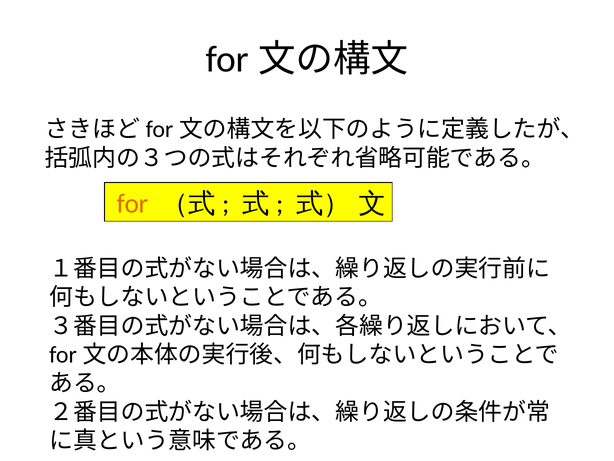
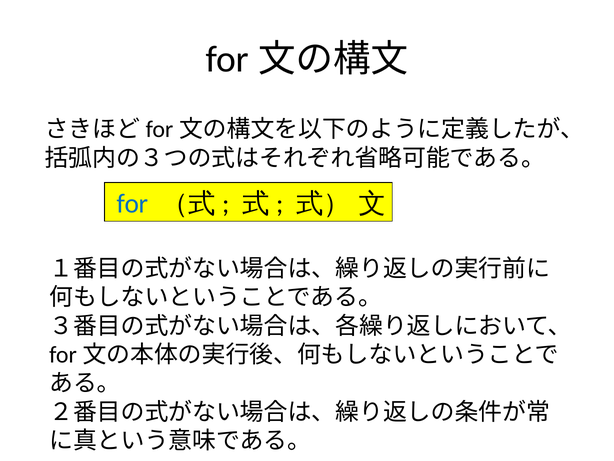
for colour: orange -> blue
